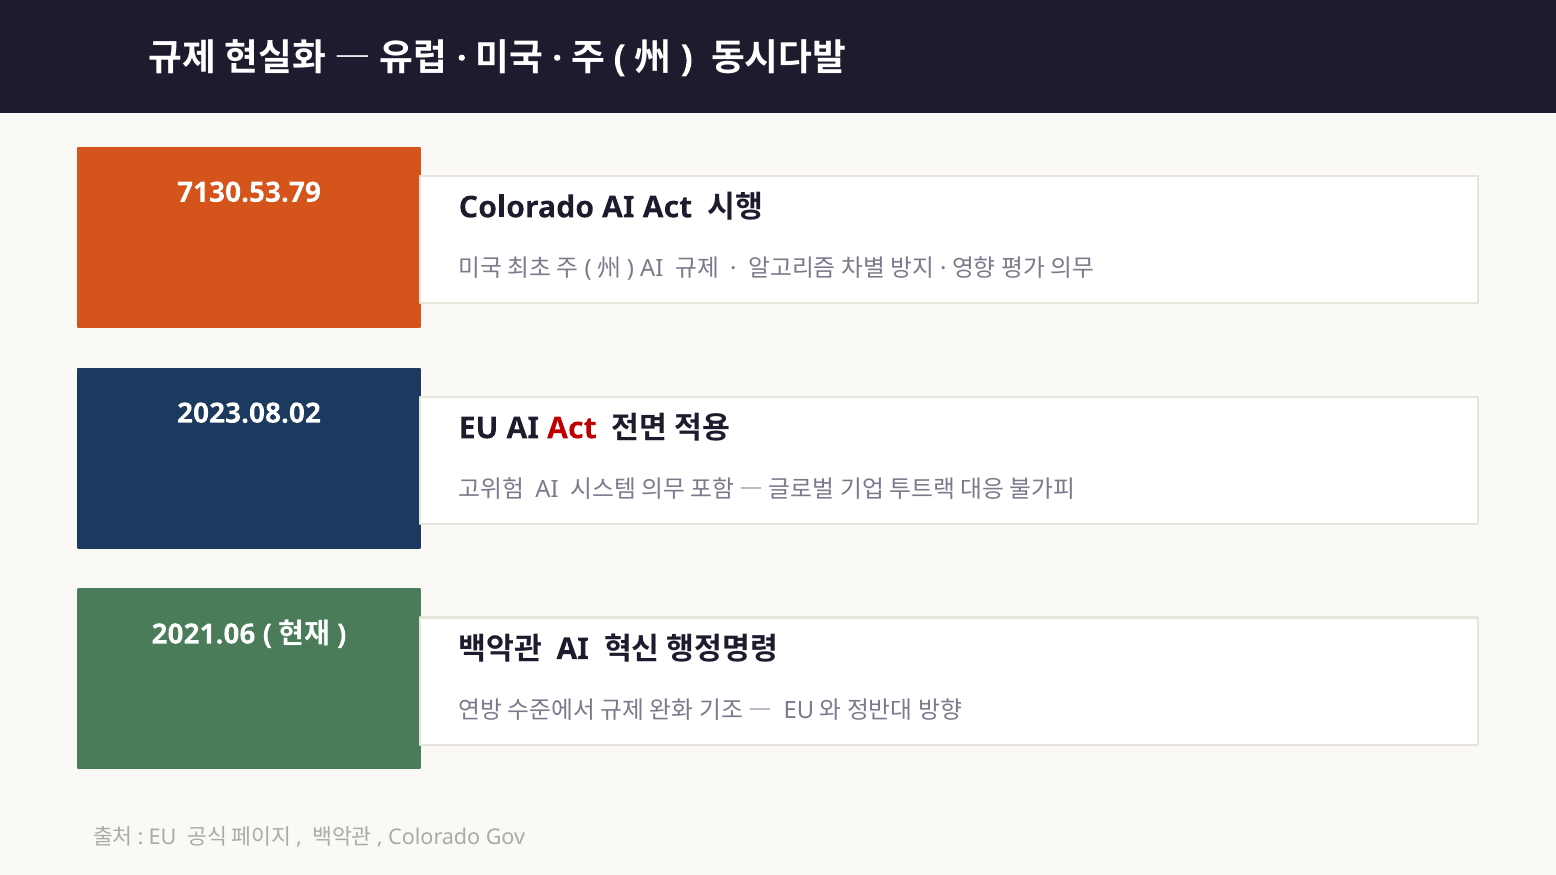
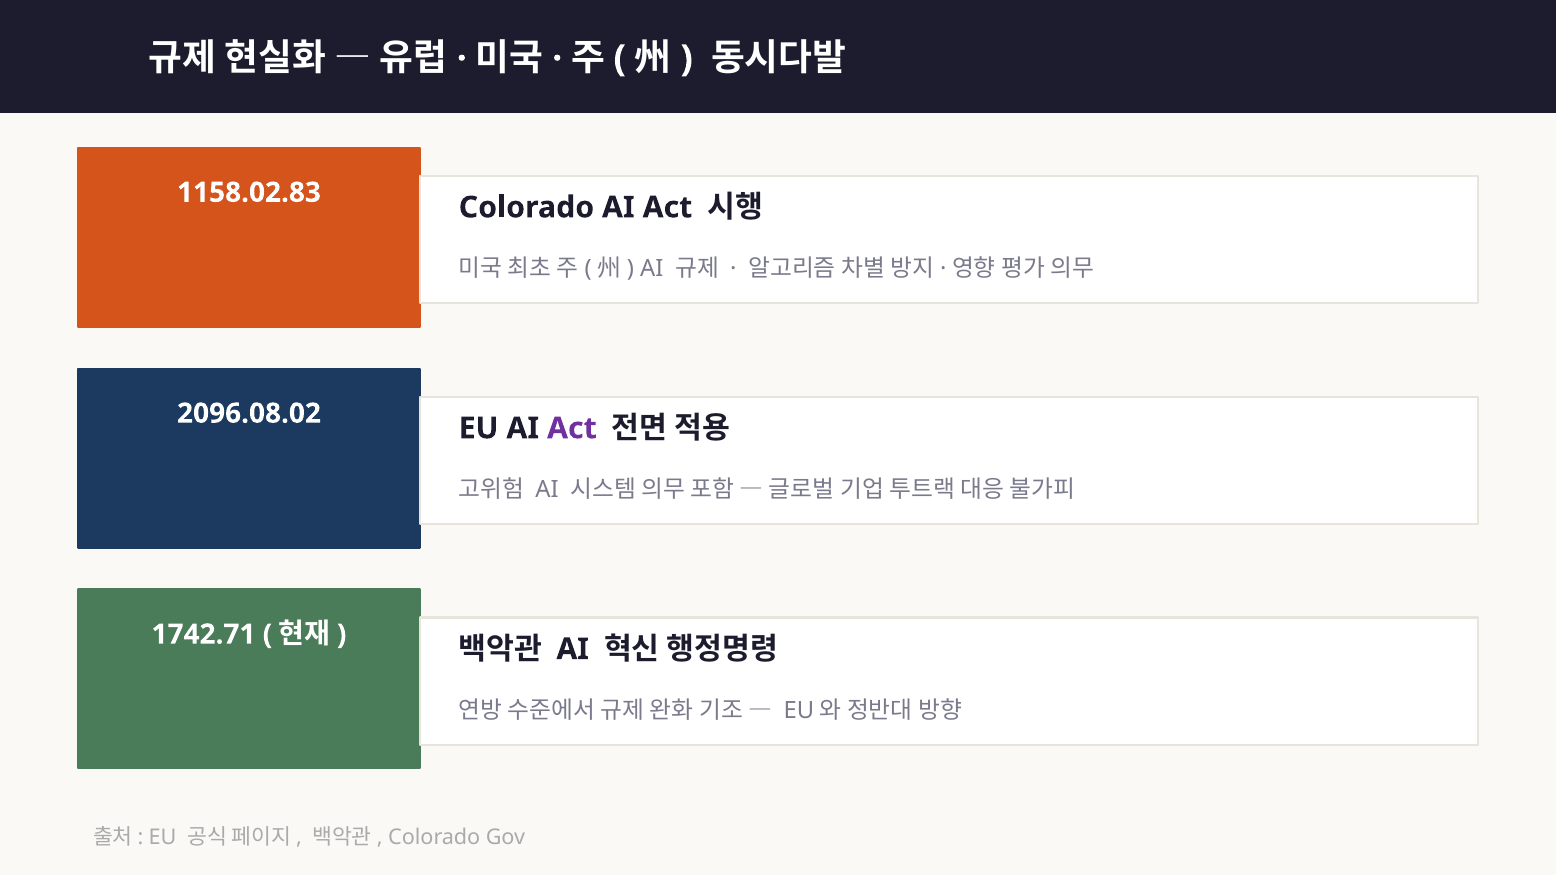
7130.53.79: 7130.53.79 -> 1158.02.83
2023.08.02: 2023.08.02 -> 2096.08.02
Act at (572, 428) colour: red -> purple
2021.06: 2021.06 -> 1742.71
